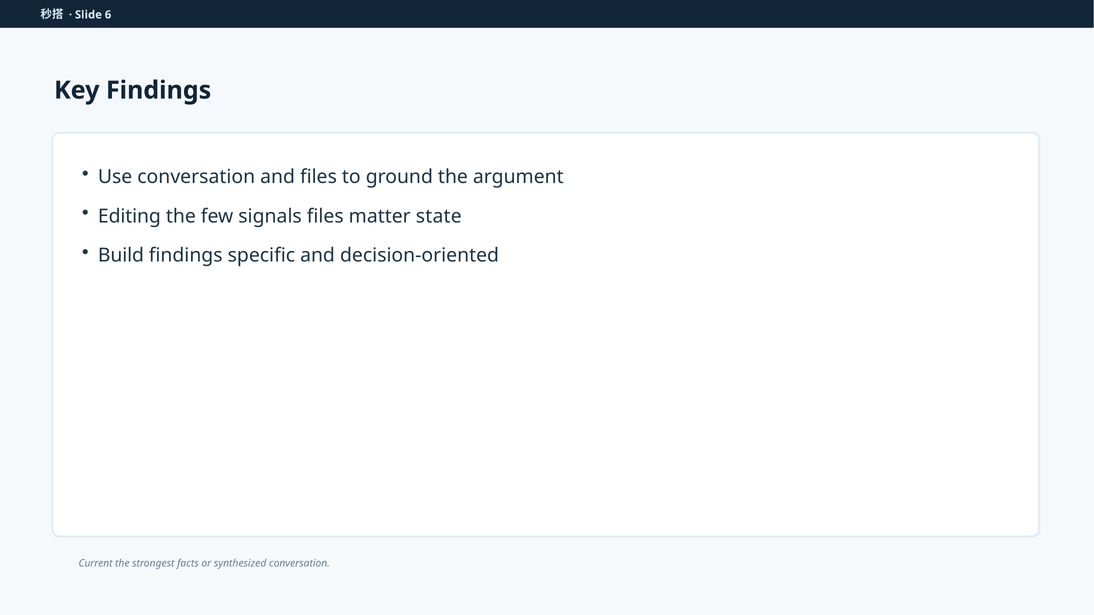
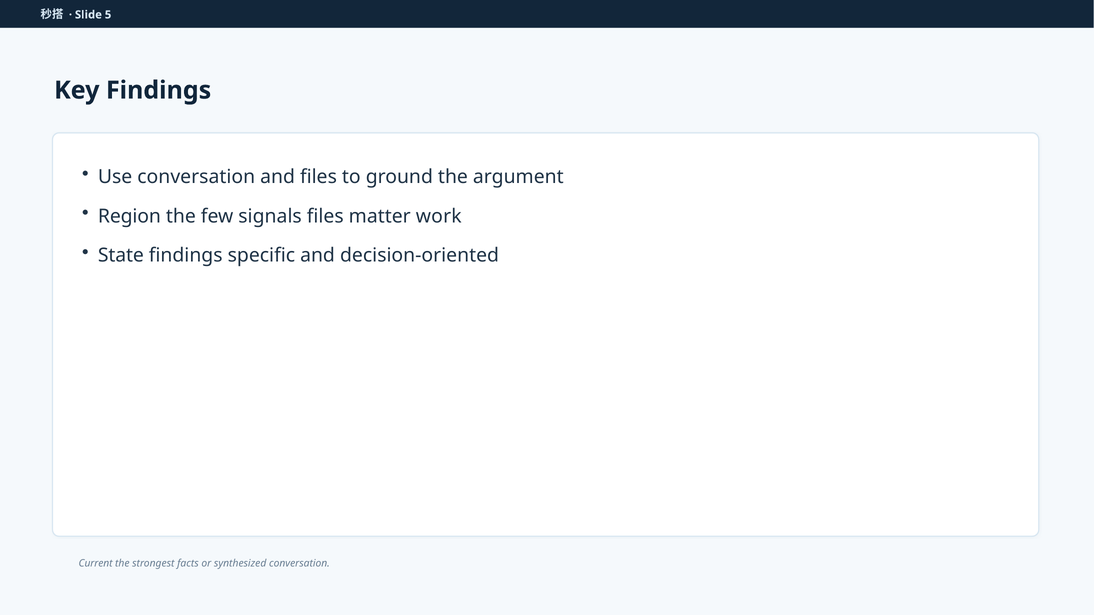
6: 6 -> 5
Editing: Editing -> Region
state: state -> work
Build: Build -> State
